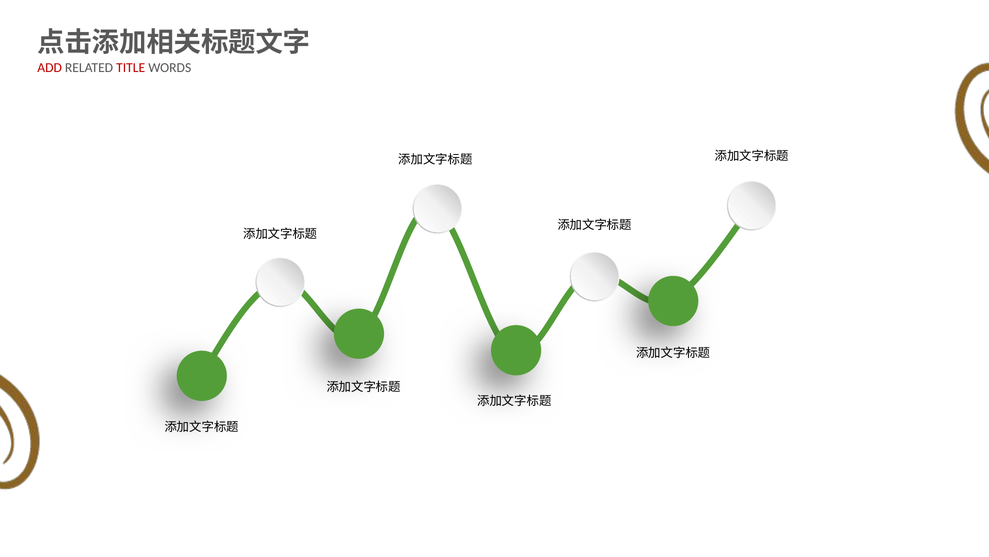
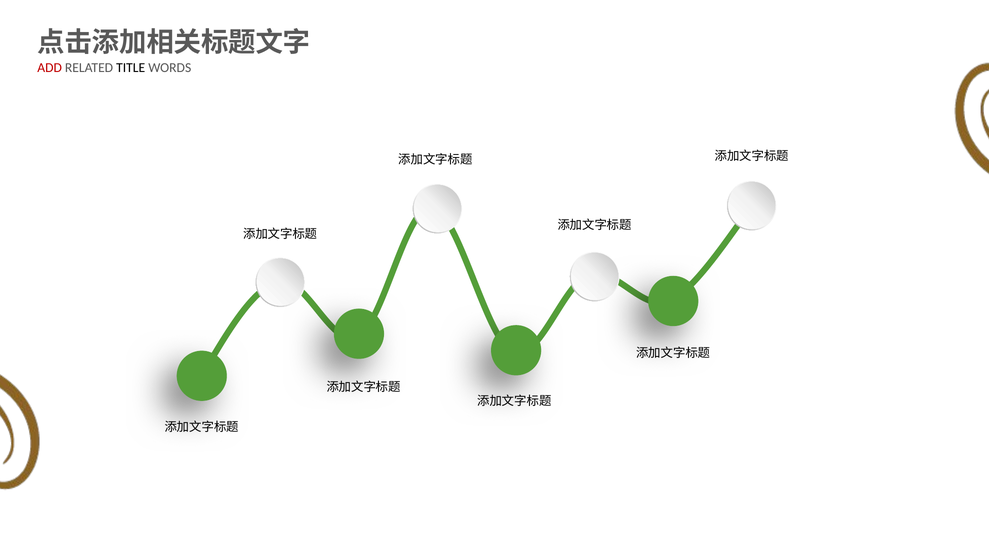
TITLE colour: red -> black
